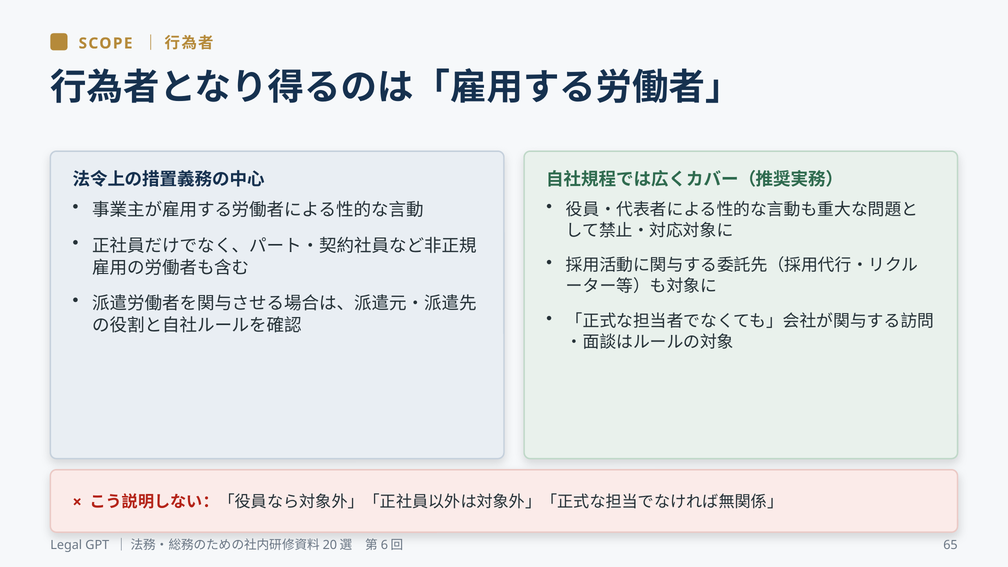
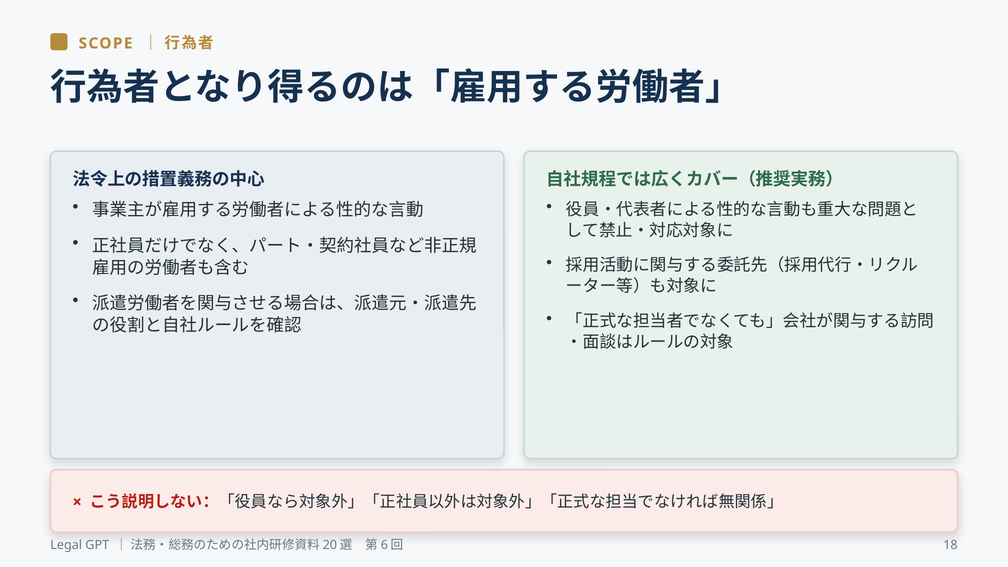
65: 65 -> 18
